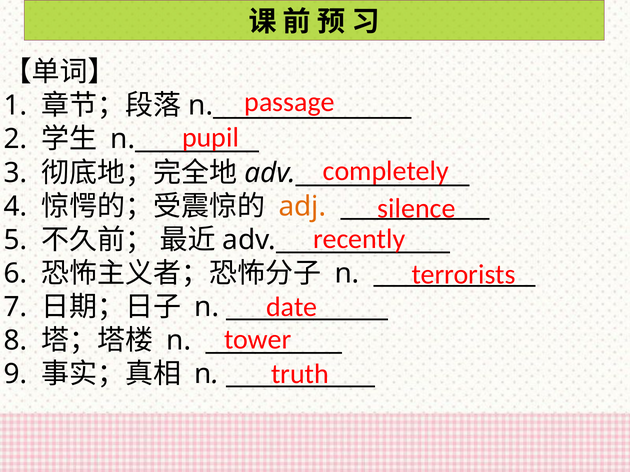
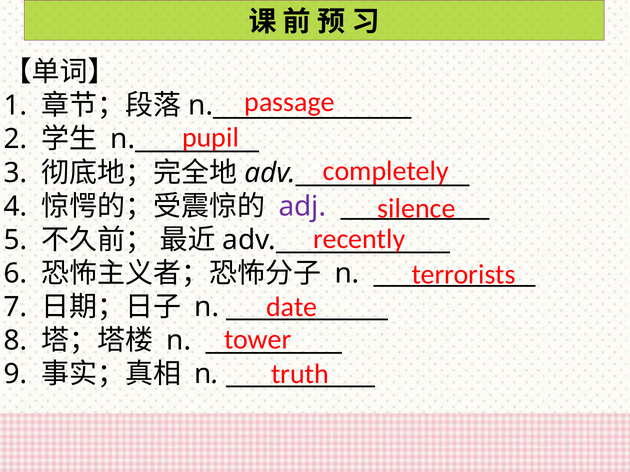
adj colour: orange -> purple
